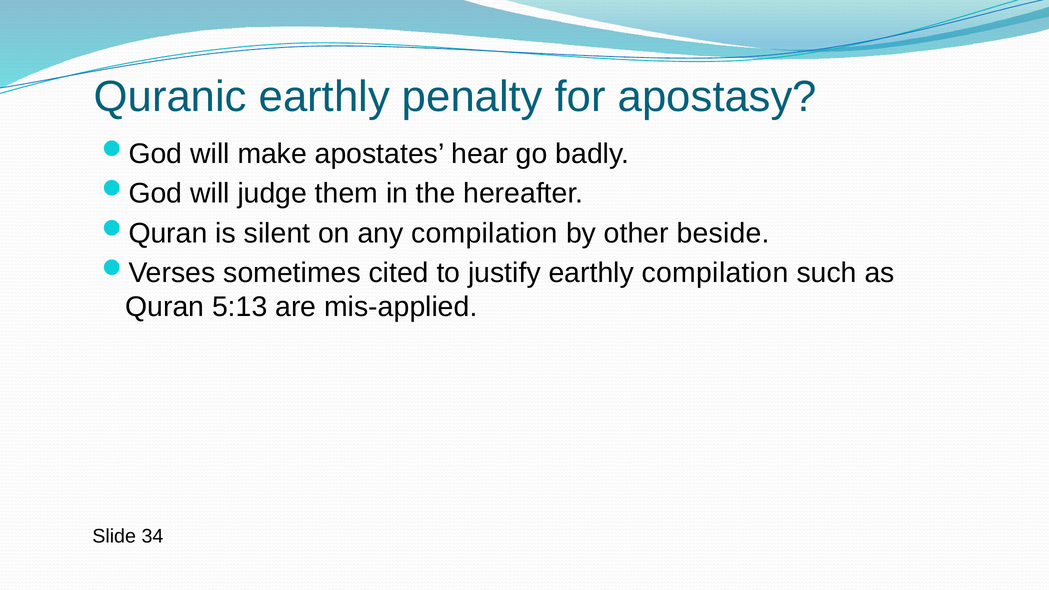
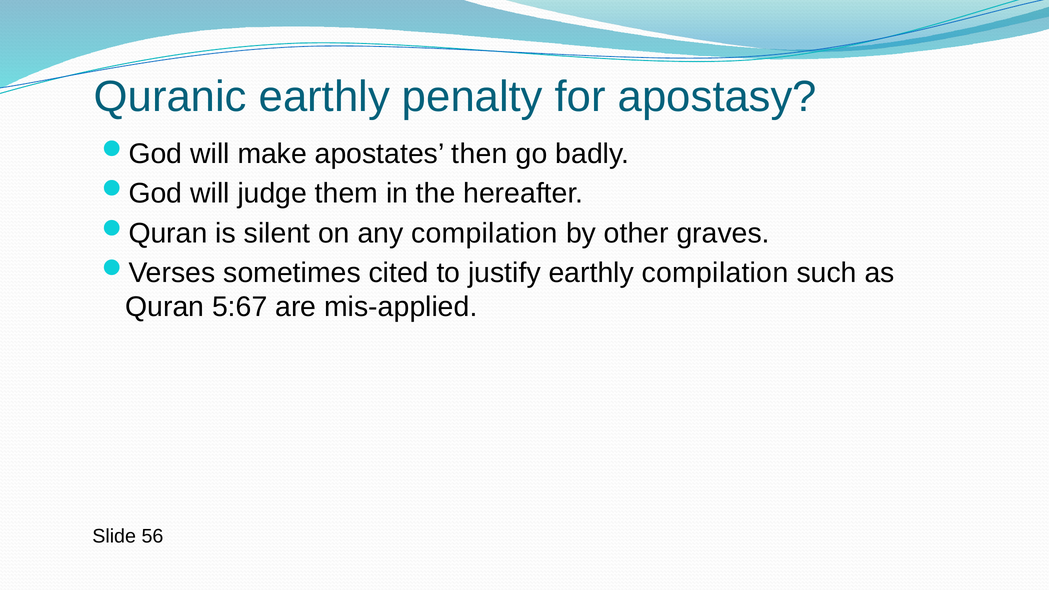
hear: hear -> then
beside: beside -> graves
5:13: 5:13 -> 5:67
34: 34 -> 56
